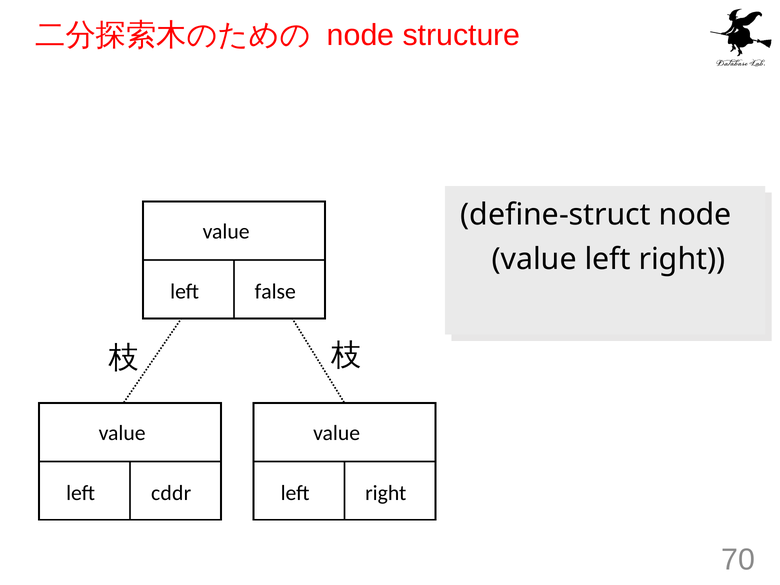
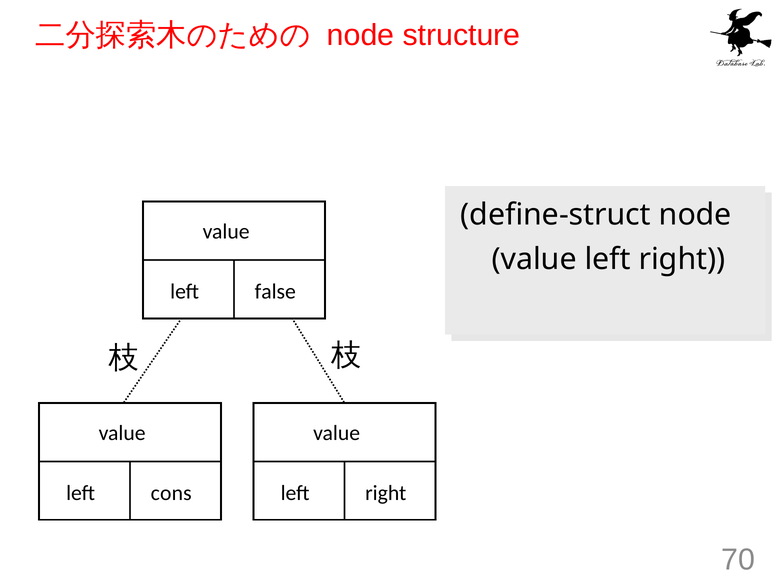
cddr: cddr -> cons
